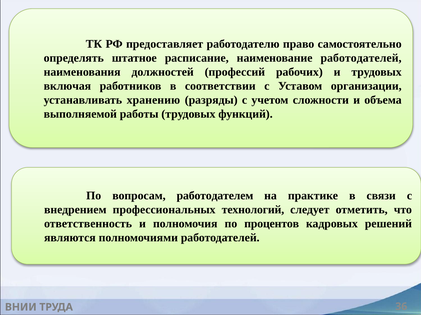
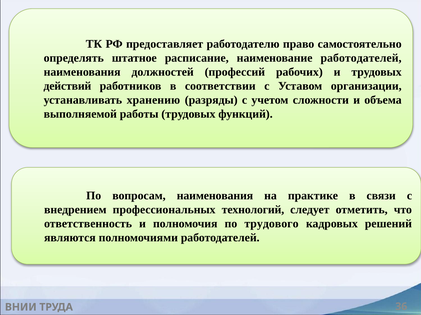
включая: включая -> действий
вопросам работодателем: работодателем -> наименования
процентов: процентов -> трудового
